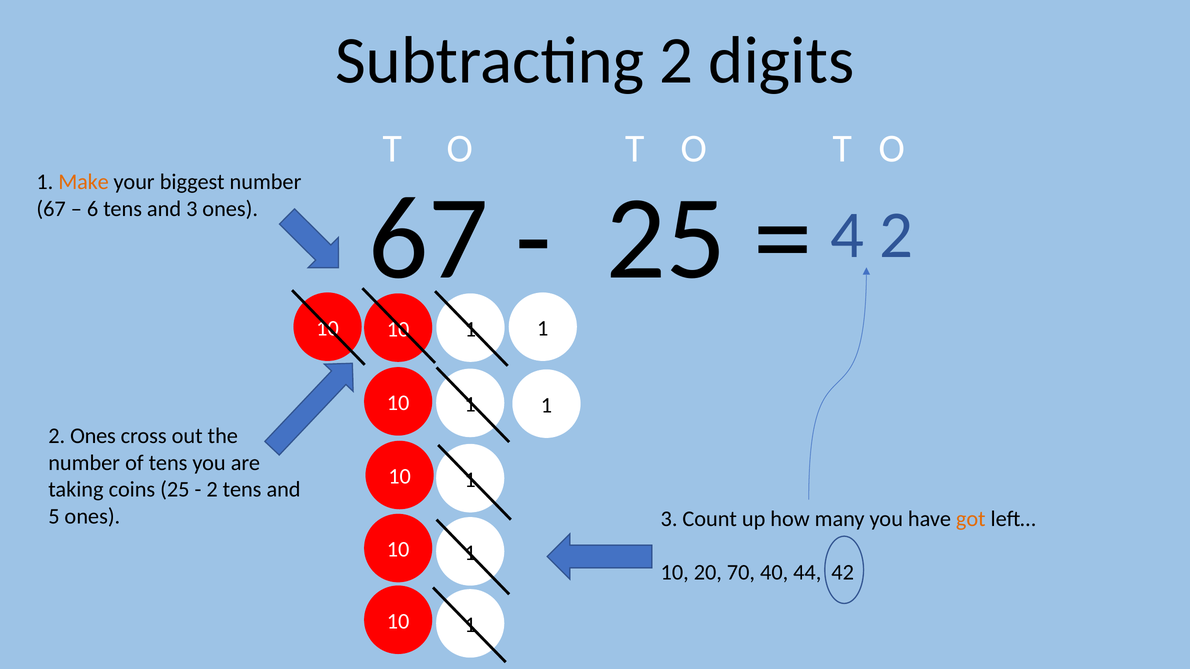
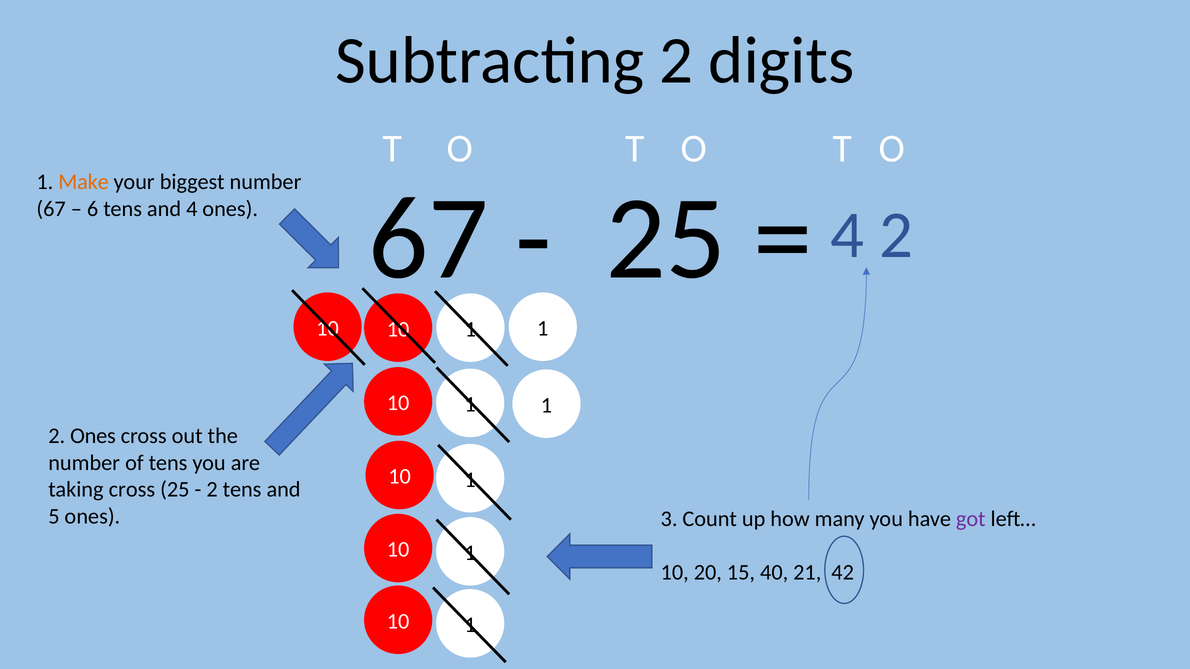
and 3: 3 -> 4
taking coins: coins -> cross
got colour: orange -> purple
70: 70 -> 15
44: 44 -> 21
